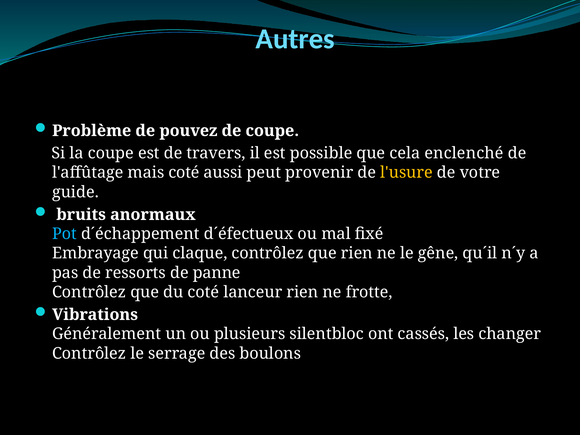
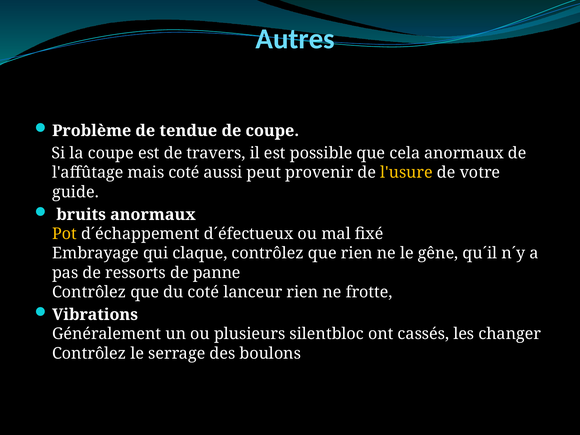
pouvez: pouvez -> tendue
cela enclenché: enclenché -> anormaux
Pot colour: light blue -> yellow
